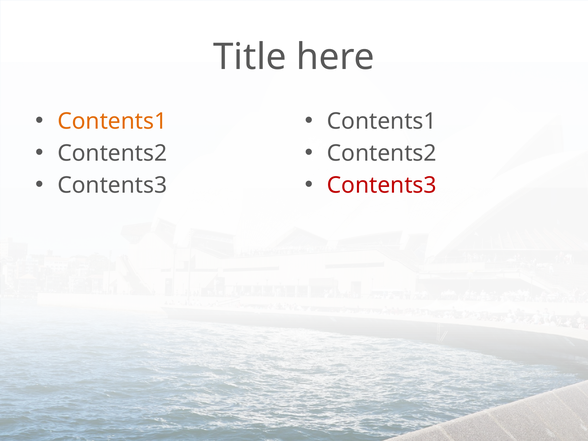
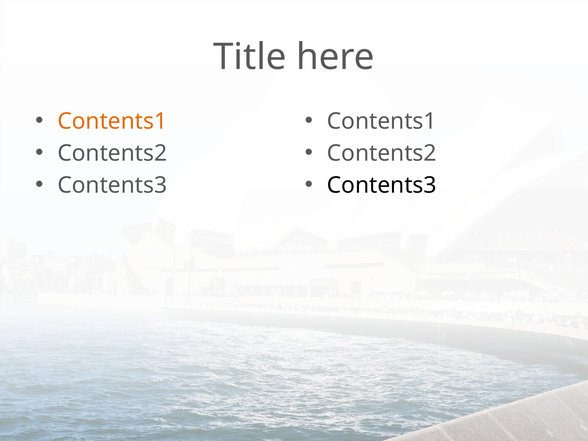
Contents3 at (382, 185) colour: red -> black
